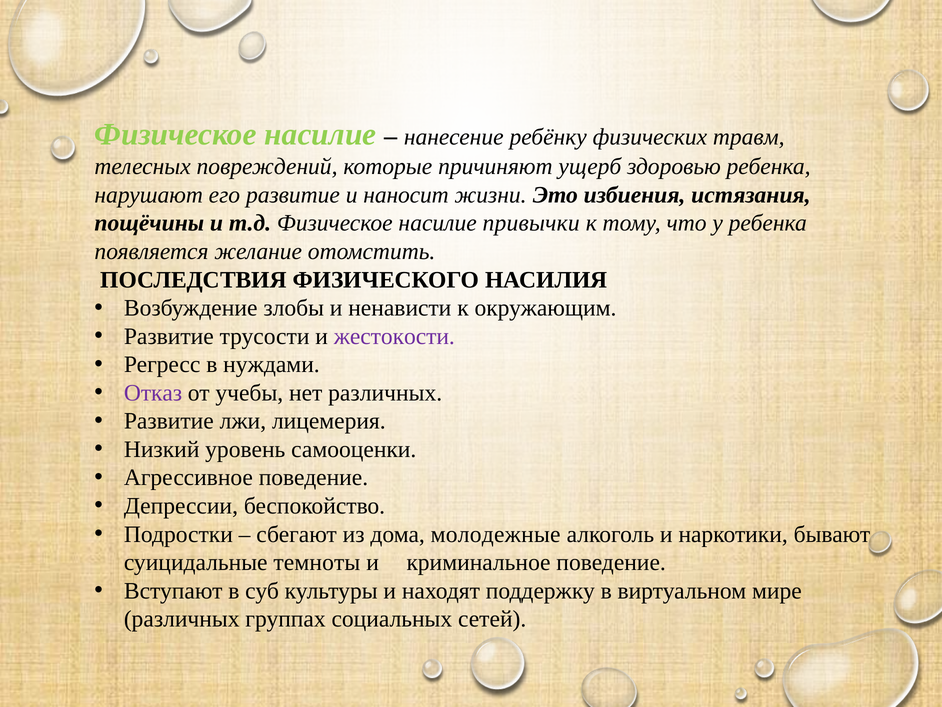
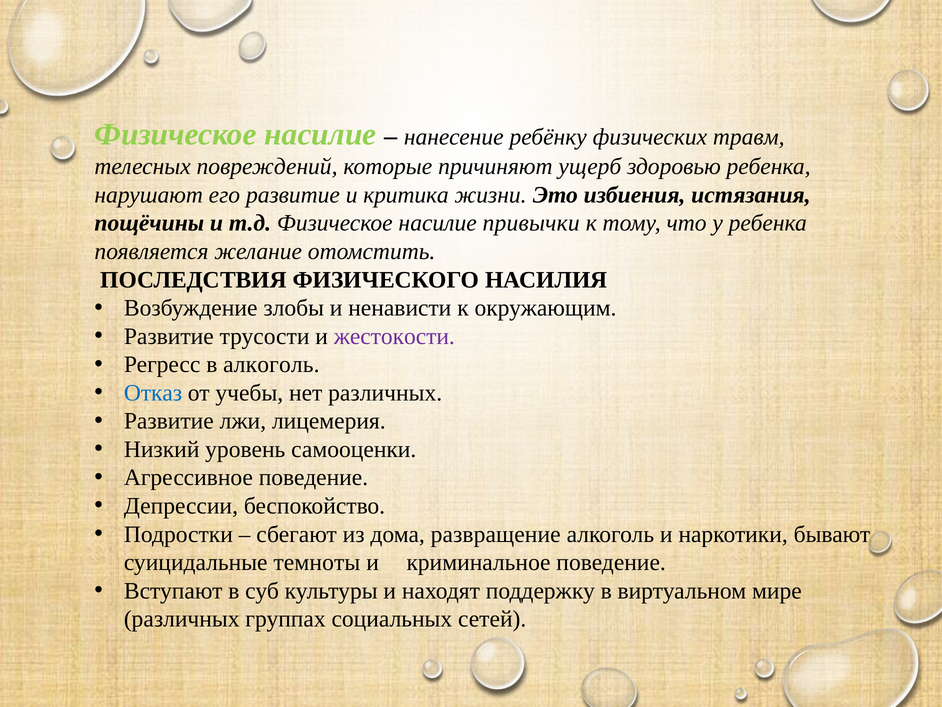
наносит: наносит -> критика
в нуждами: нуждами -> алкоголь
Отказ colour: purple -> blue
молодежные: молодежные -> развращение
